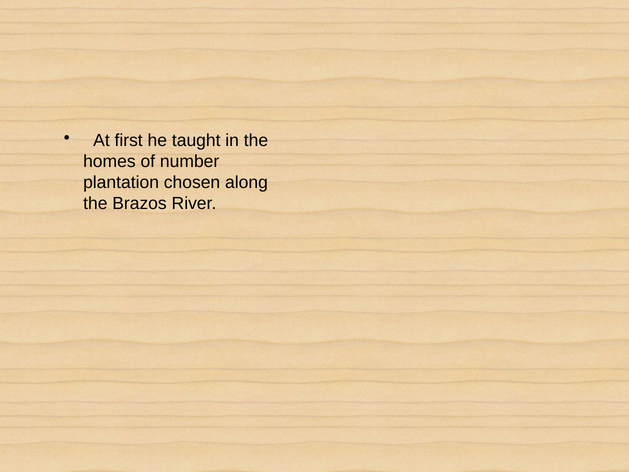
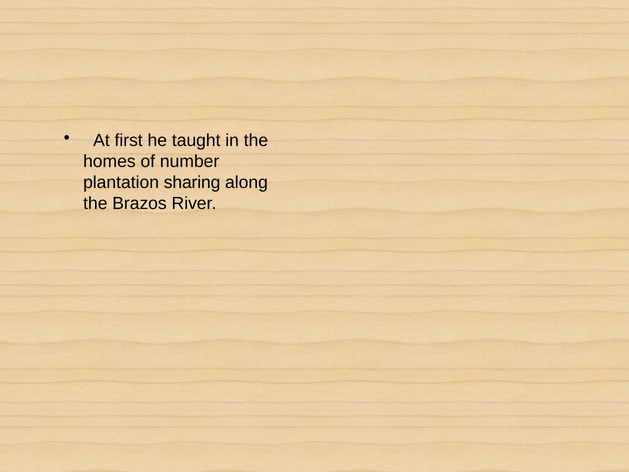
chosen: chosen -> sharing
